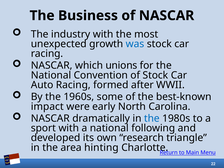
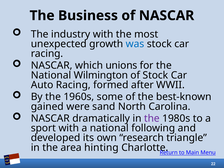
Convention: Convention -> Wilmington
impact: impact -> gained
early: early -> sand
the at (152, 118) colour: blue -> purple
